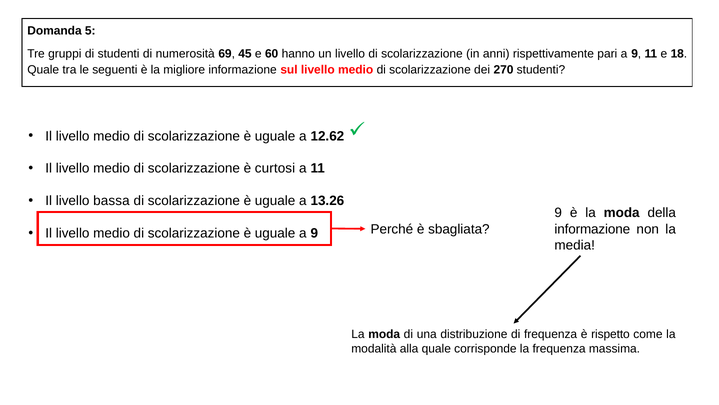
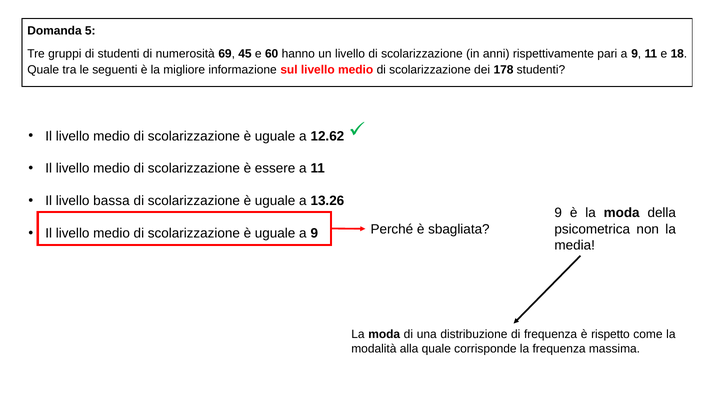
270: 270 -> 178
curtosi: curtosi -> essere
informazione at (592, 229): informazione -> psicometrica
